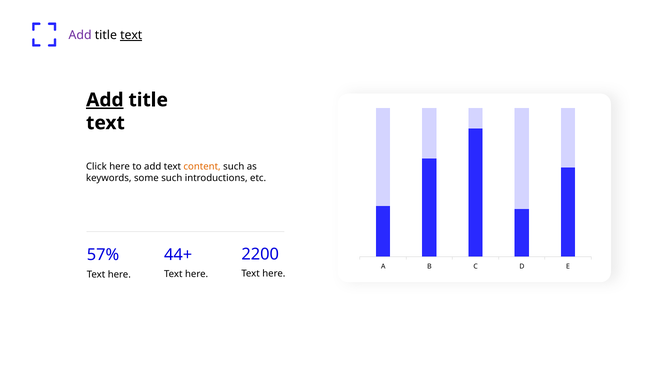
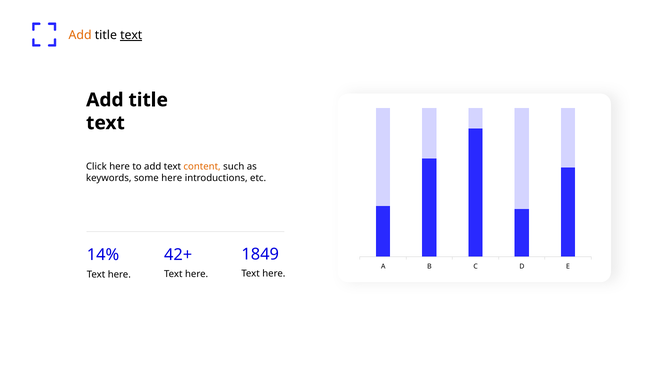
Add at (80, 35) colour: purple -> orange
Add at (105, 100) underline: present -> none
some such: such -> here
2200: 2200 -> 1849
44+: 44+ -> 42+
57%: 57% -> 14%
